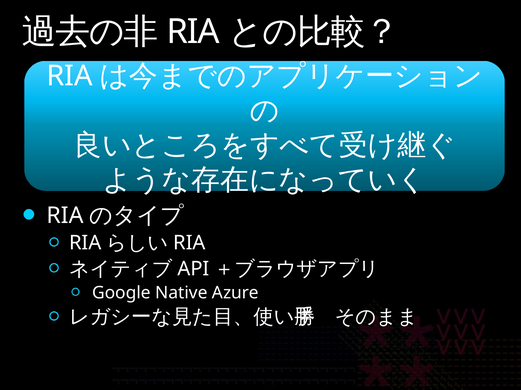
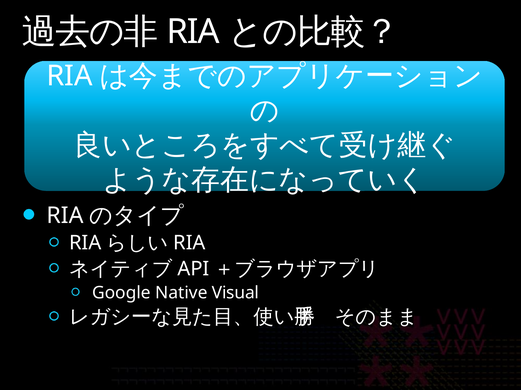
Azure: Azure -> Visual
